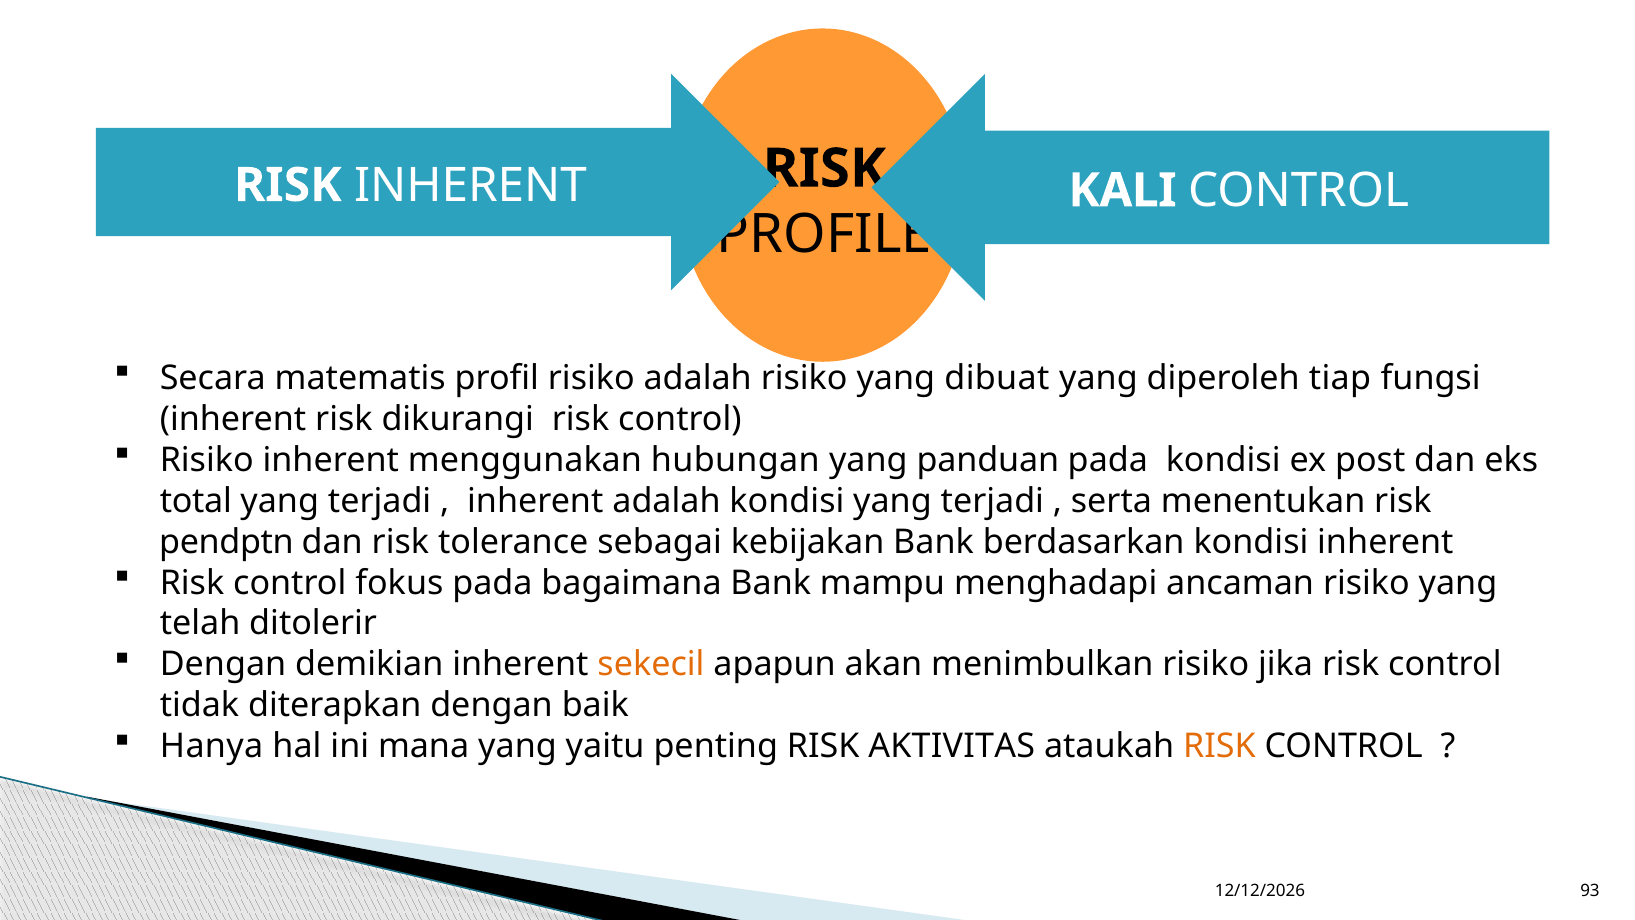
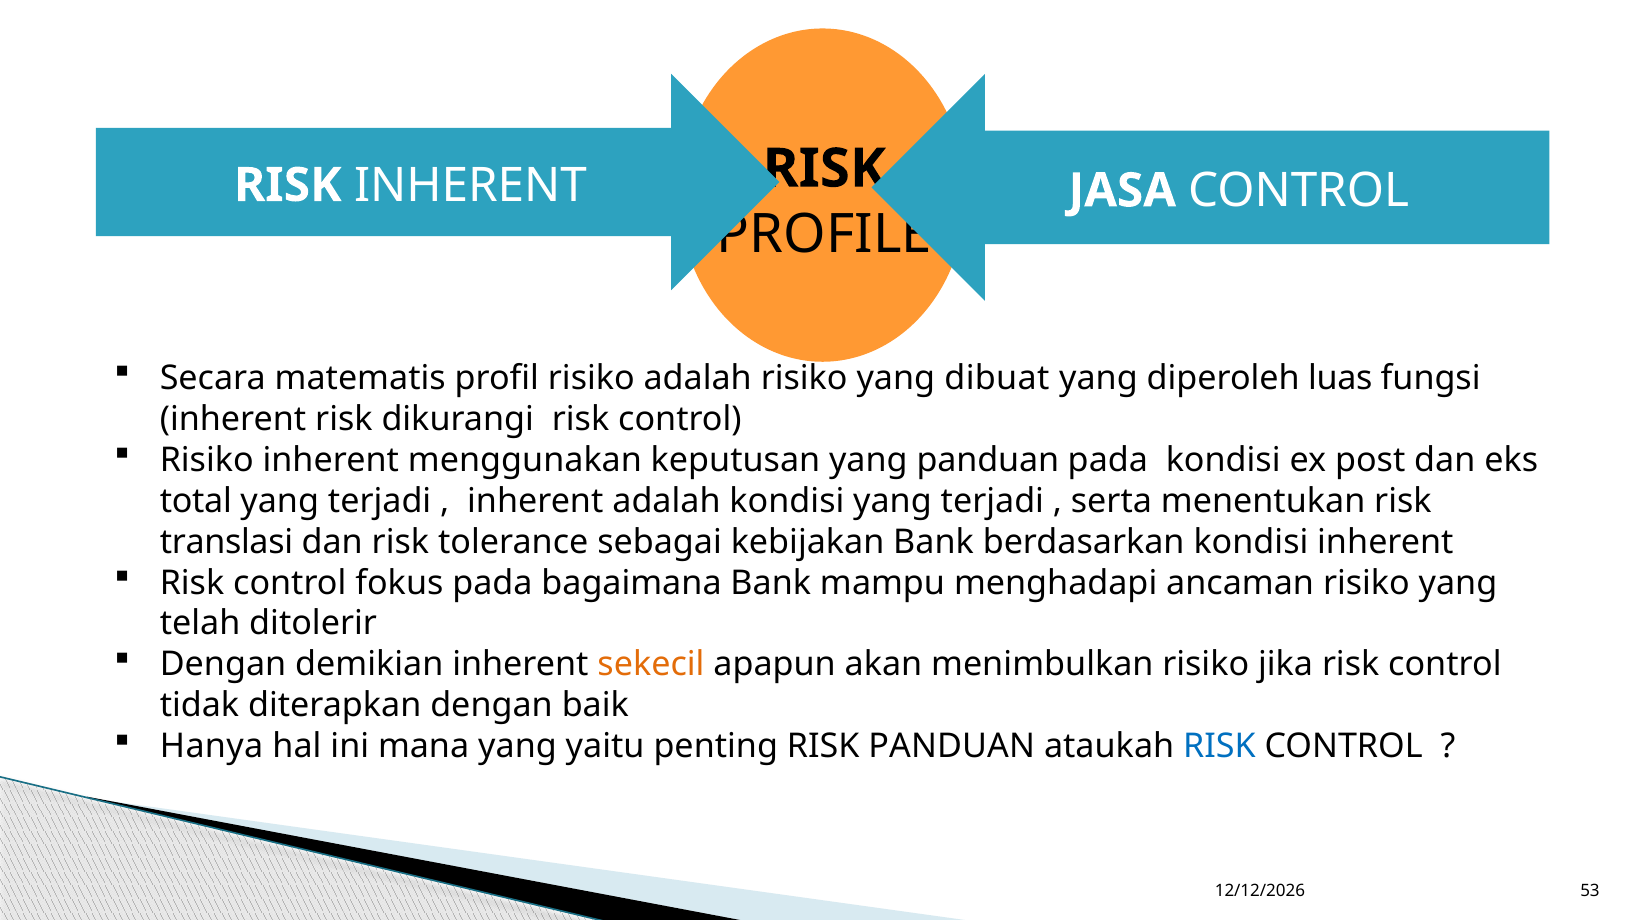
KALI: KALI -> JASA
tiap: tiap -> luas
hubungan: hubungan -> keputusan
pendptn: pendptn -> translasi
RISK AKTIVITAS: AKTIVITAS -> PANDUAN
RISK at (1219, 746) colour: orange -> blue
93: 93 -> 53
